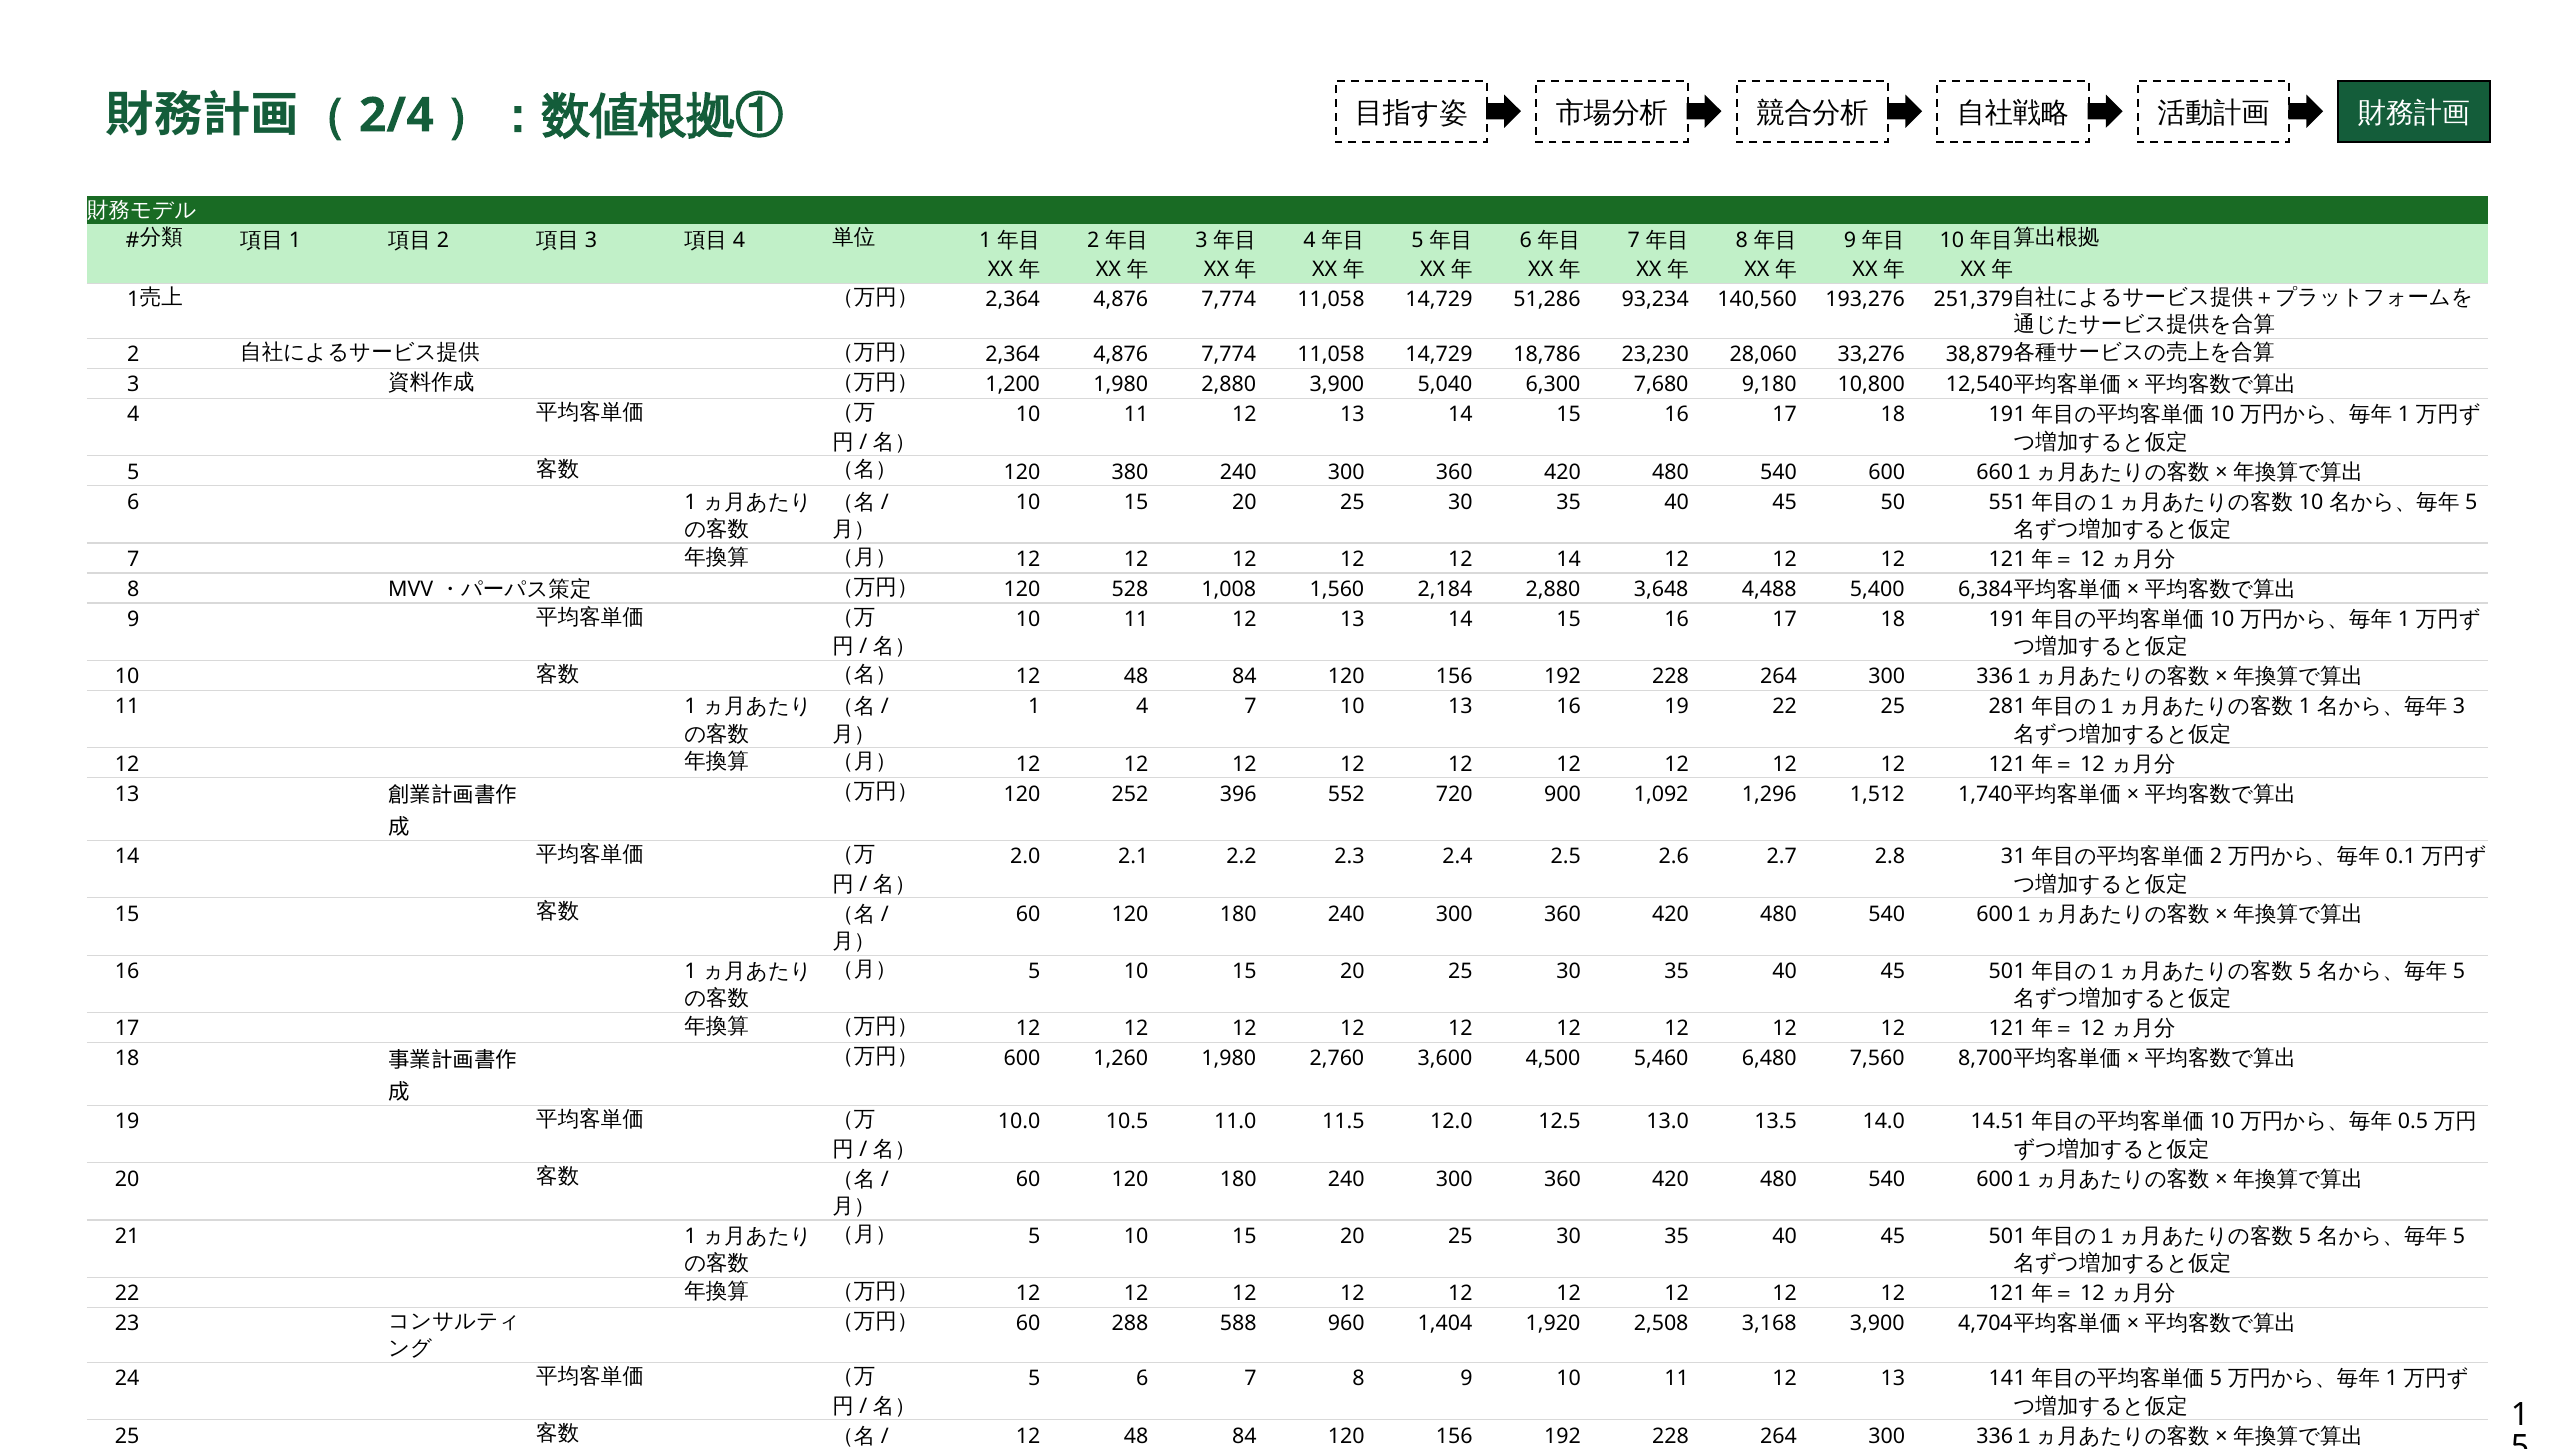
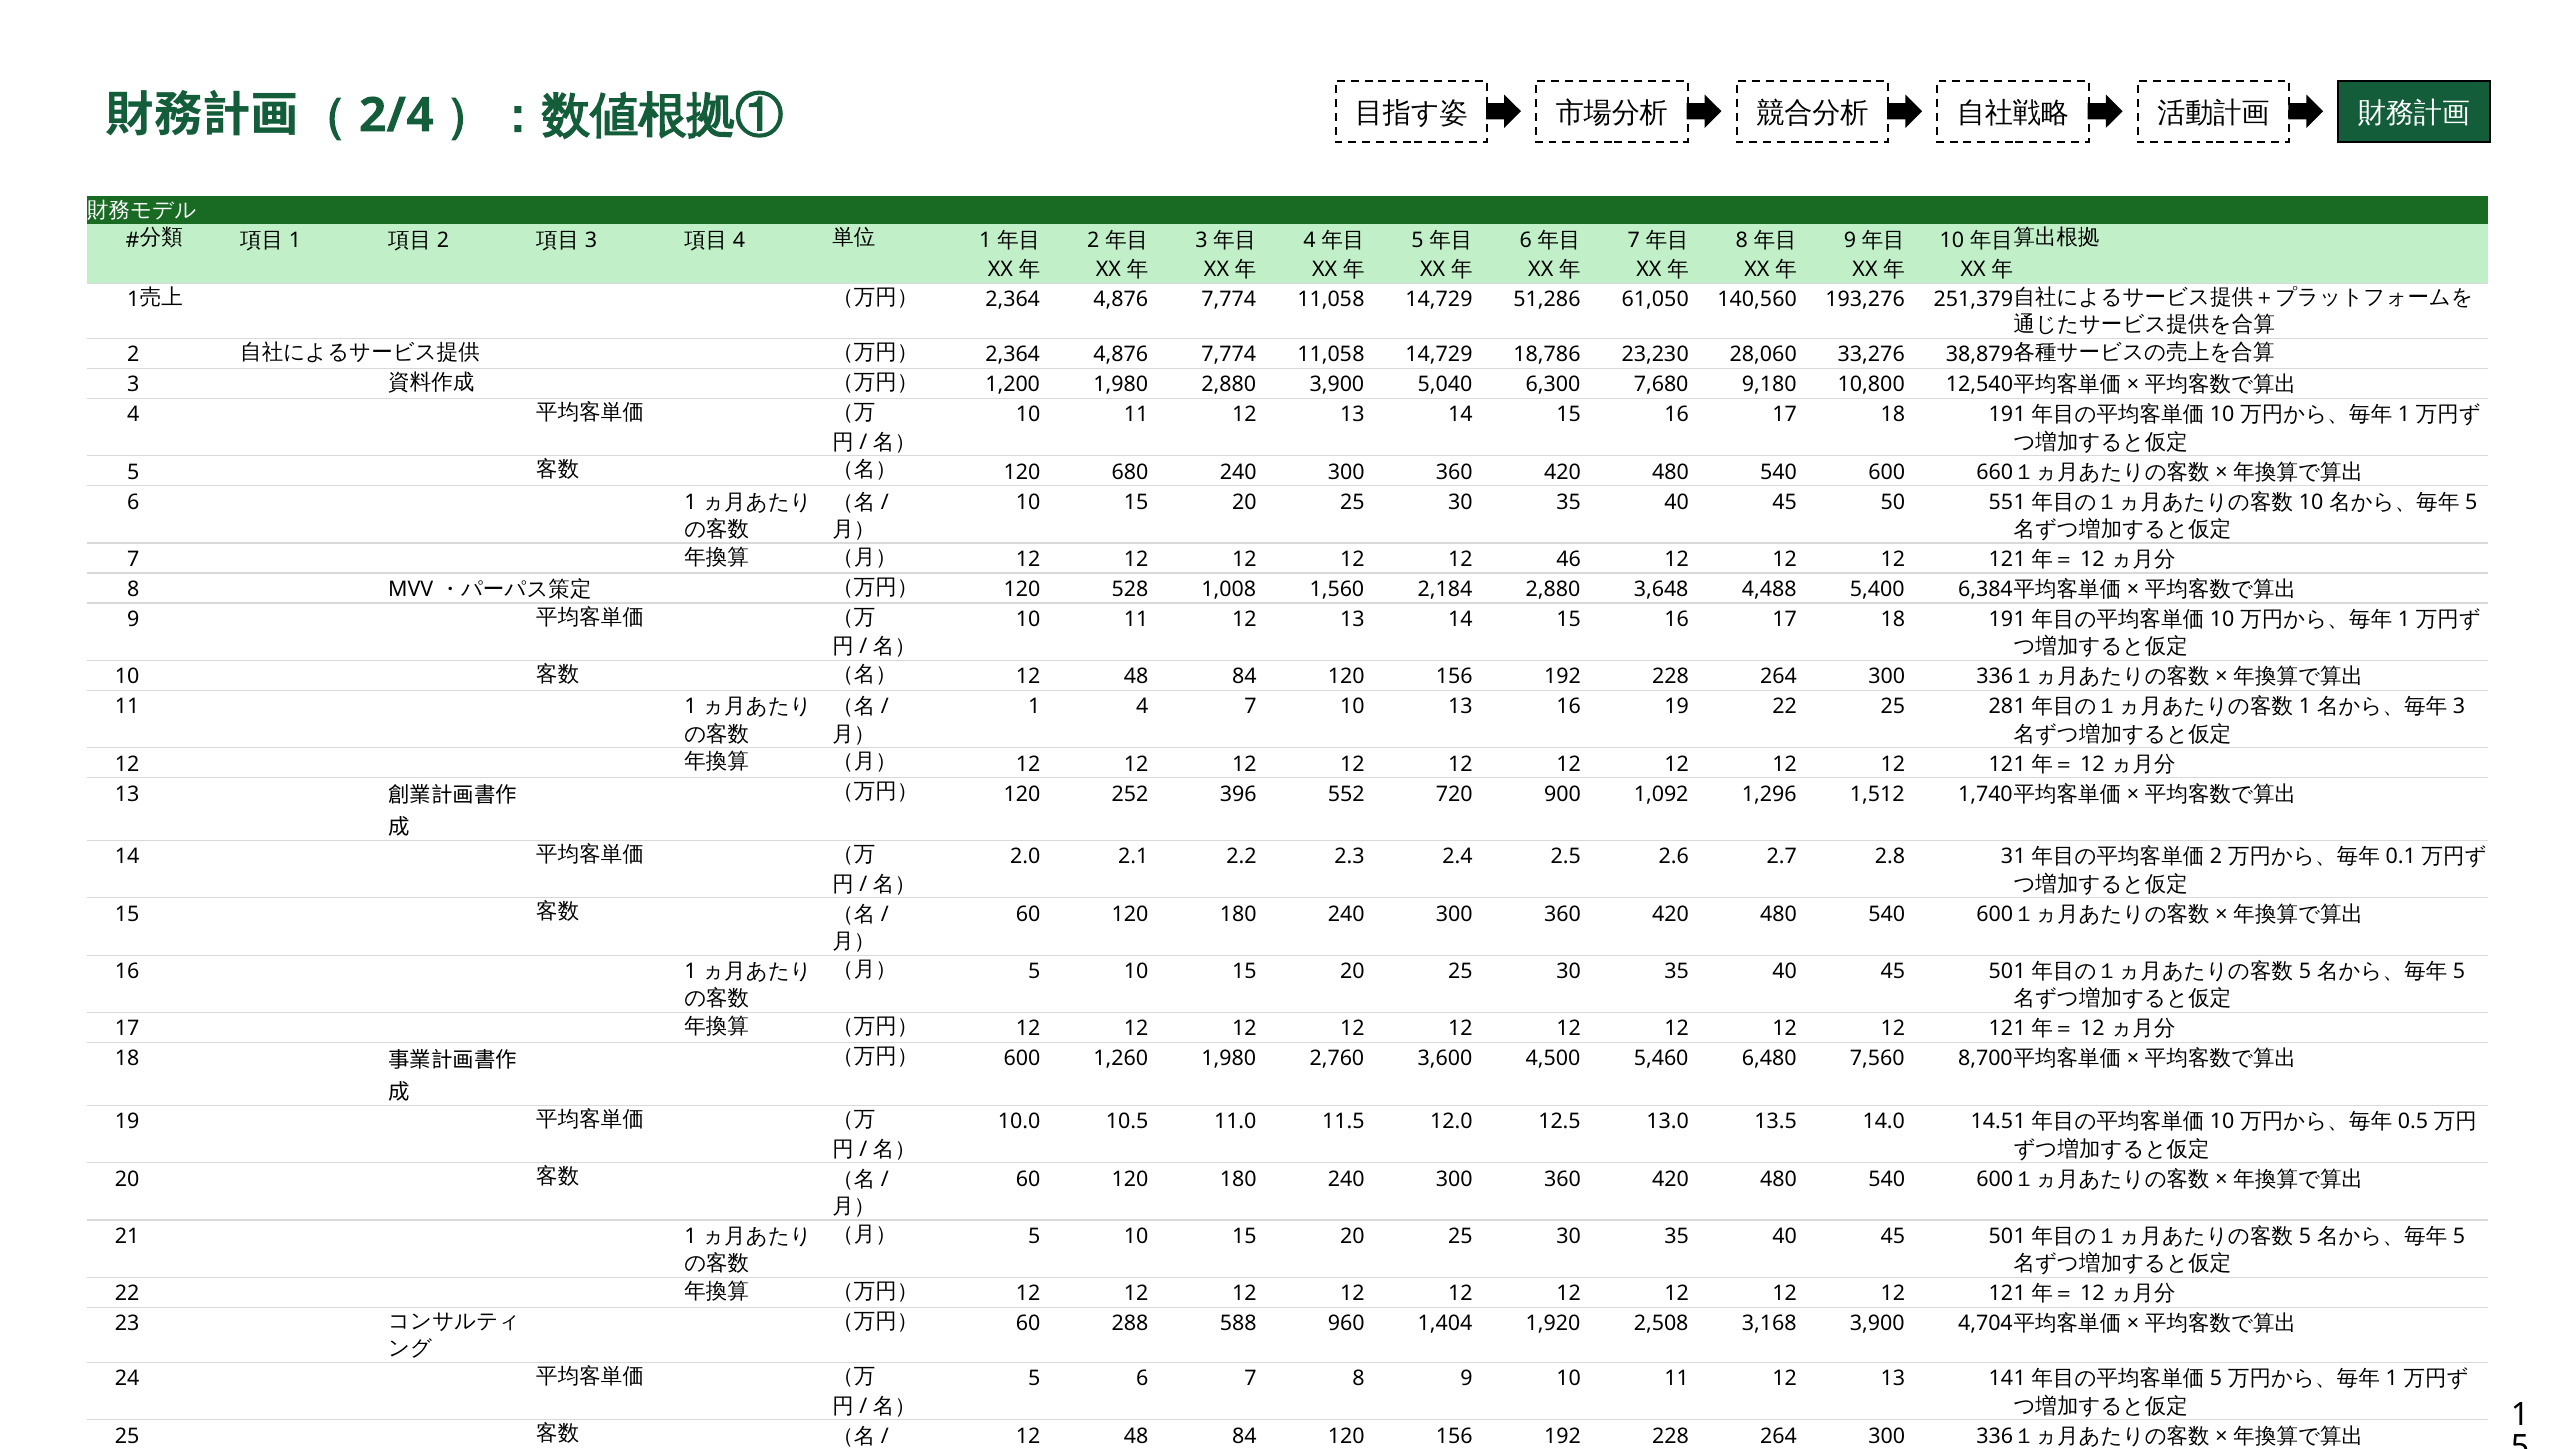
93,234: 93,234 -> 61,050
380: 380 -> 680
12 14: 14 -> 46
